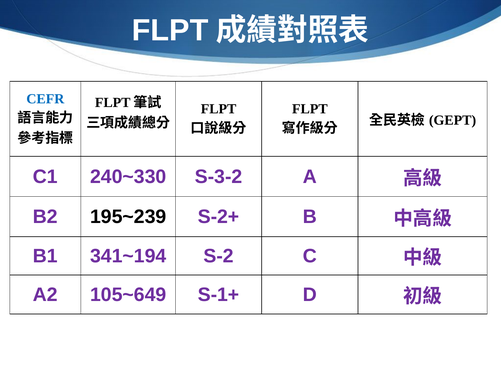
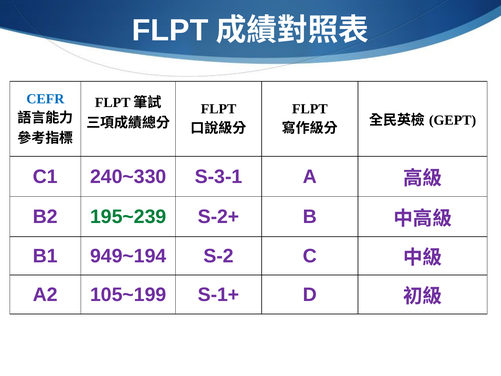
S-3-2: S-3-2 -> S-3-1
195~239 colour: black -> green
341~194: 341~194 -> 949~194
105~649: 105~649 -> 105~199
